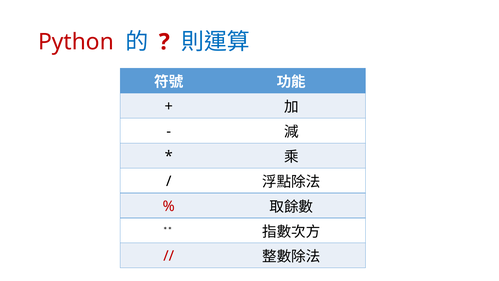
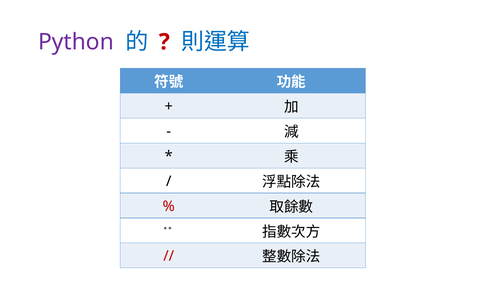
Python colour: red -> purple
